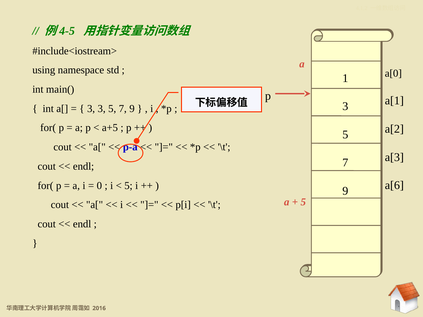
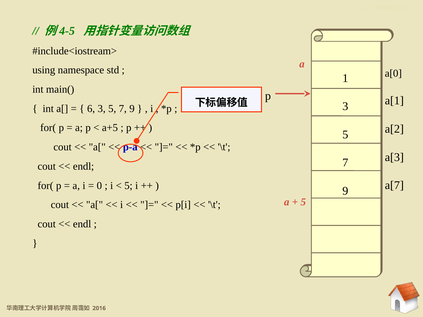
3 at (91, 109): 3 -> 6
a[6: a[6 -> a[7
